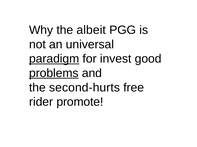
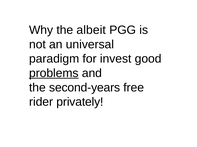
paradigm underline: present -> none
second-hurts: second-hurts -> second-years
promote: promote -> privately
